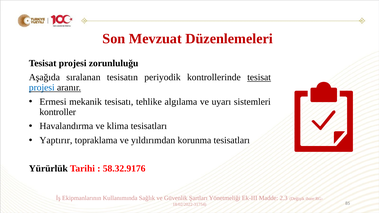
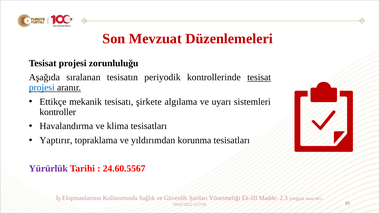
Ermesi: Ermesi -> Ettikçe
tehlike: tehlike -> şirkete
Yürürlük colour: black -> purple
58.32.9176: 58.32.9176 -> 24.60.5567
